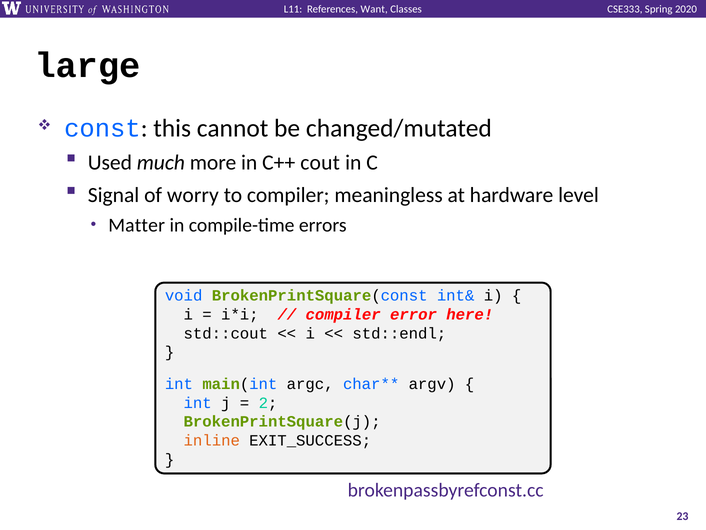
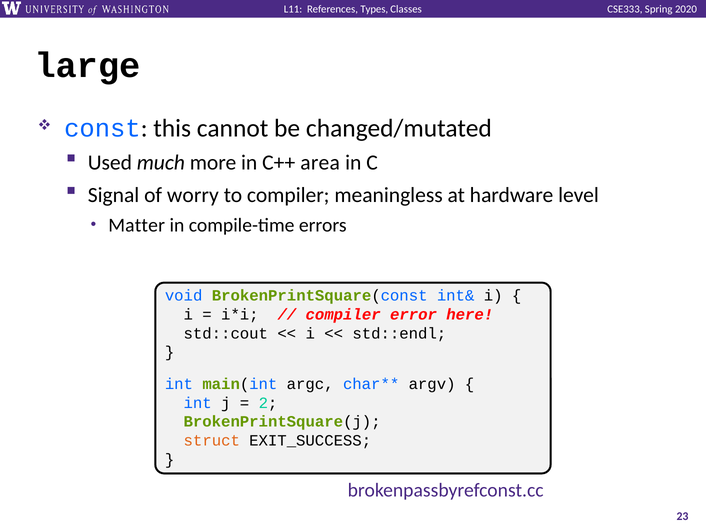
Want: Want -> Types
cout: cout -> area
inline: inline -> struct
